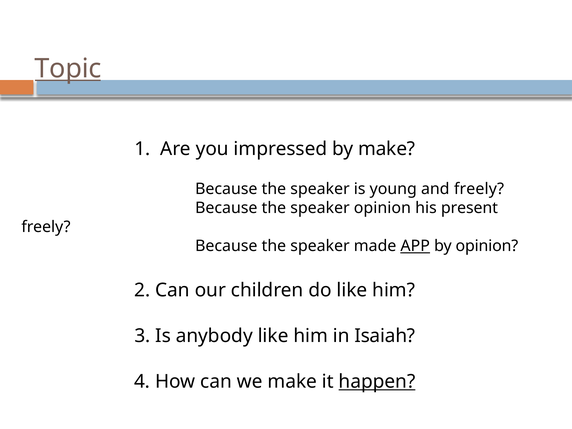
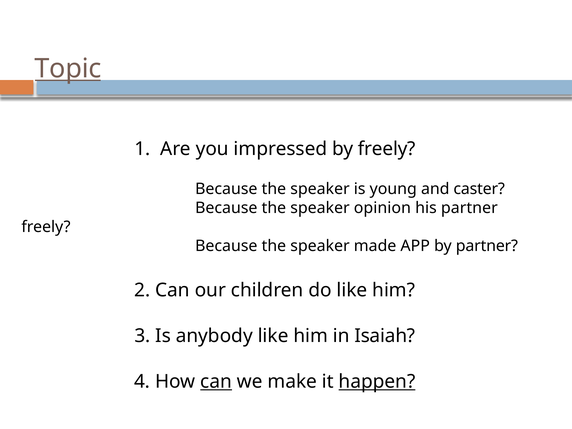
by make: make -> freely
and freely: freely -> caster
his present: present -> partner
APP underline: present -> none
by opinion: opinion -> partner
can at (216, 382) underline: none -> present
